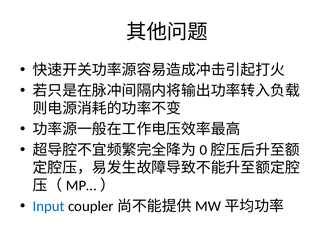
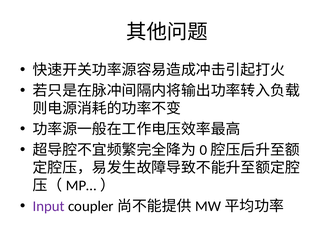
Input colour: blue -> purple
